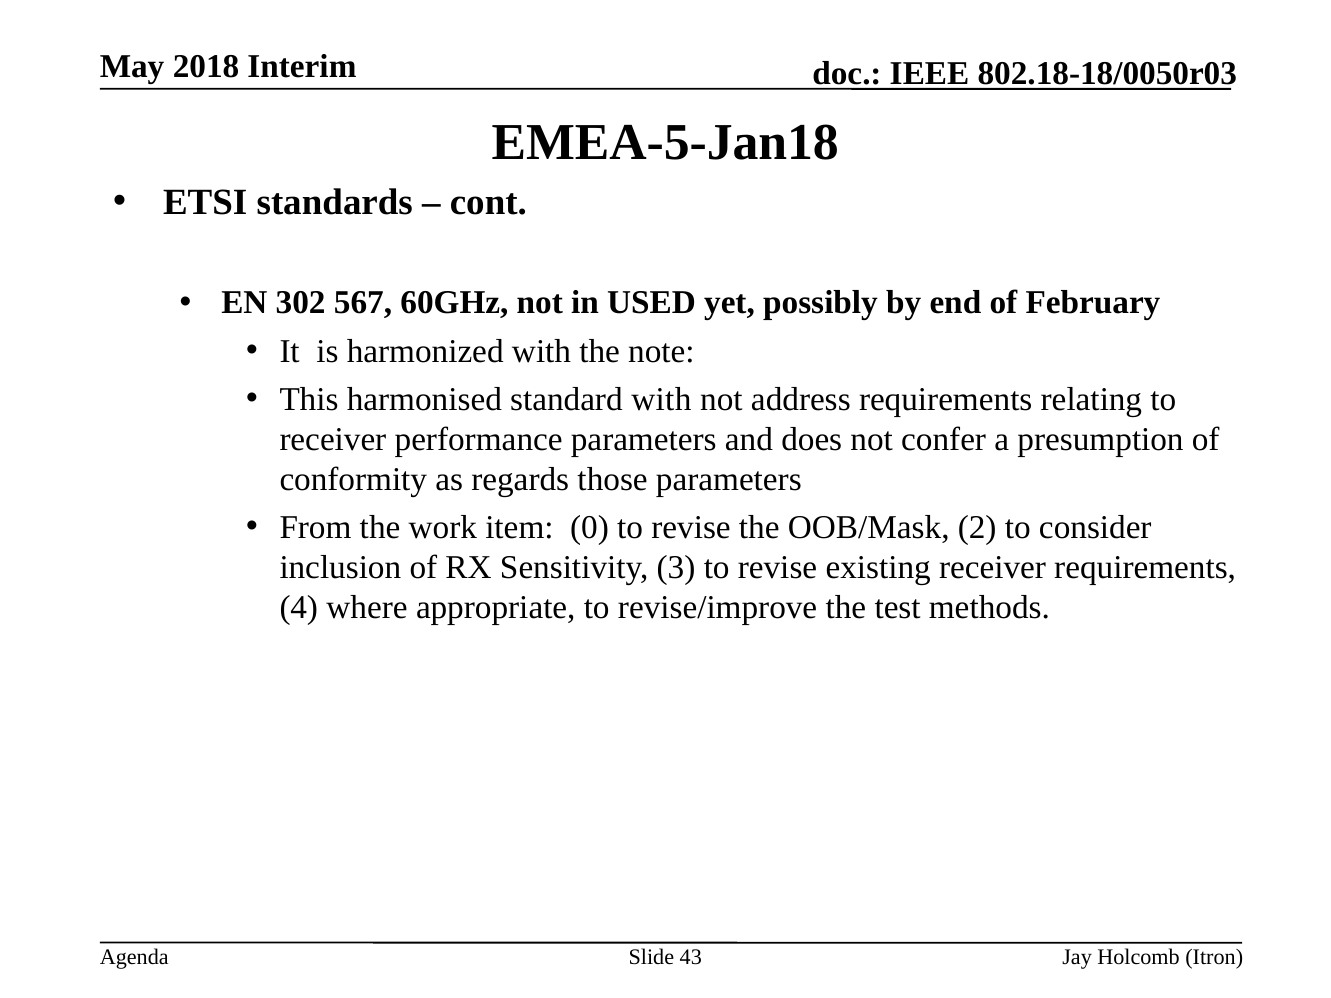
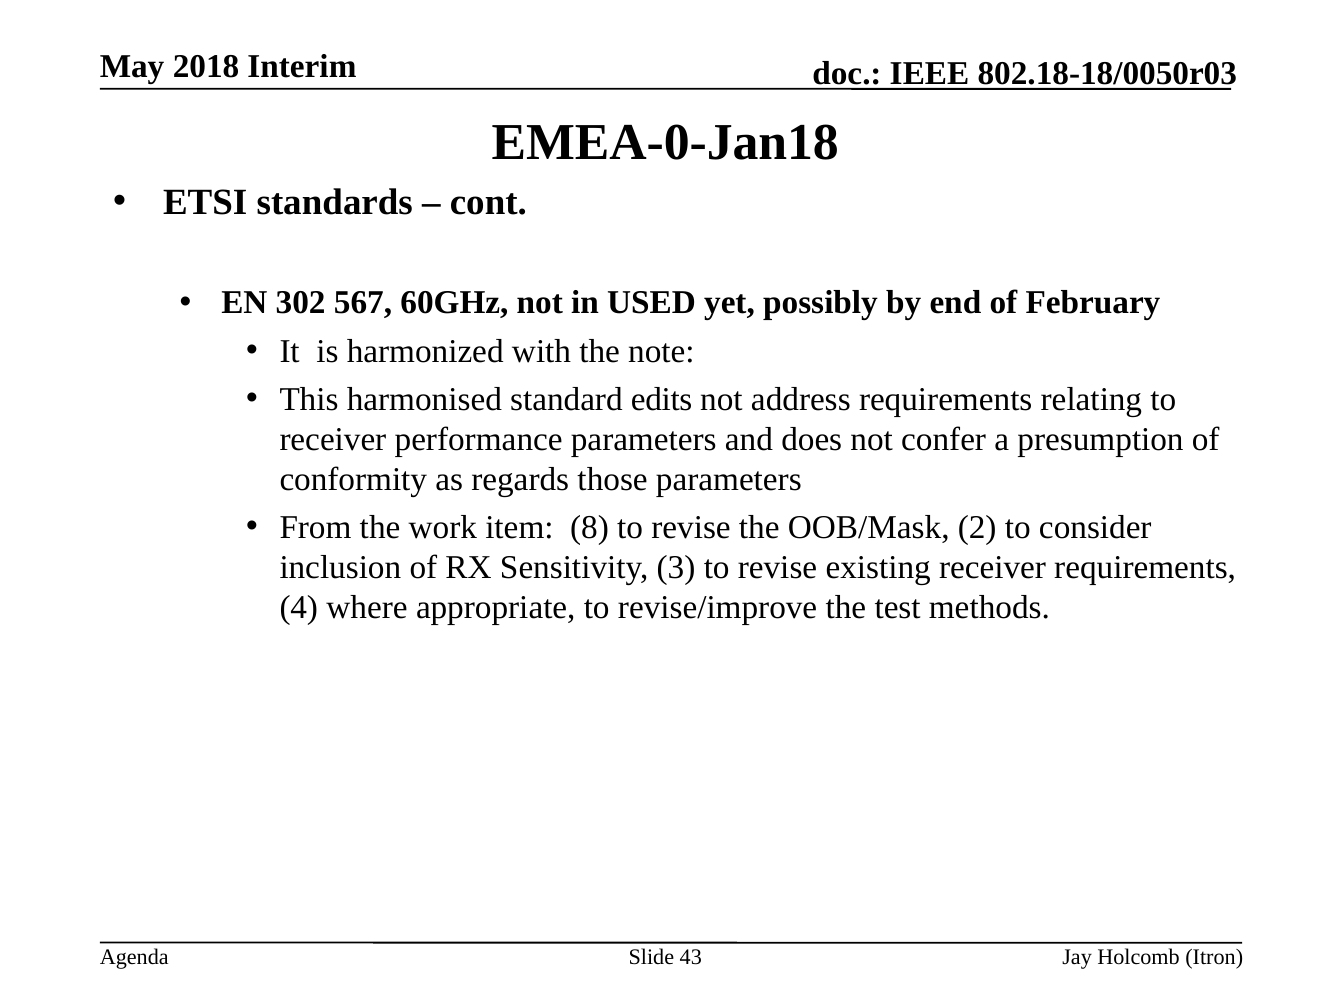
EMEA-5-Jan18: EMEA-5-Jan18 -> EMEA-0-Jan18
standard with: with -> edits
0: 0 -> 8
